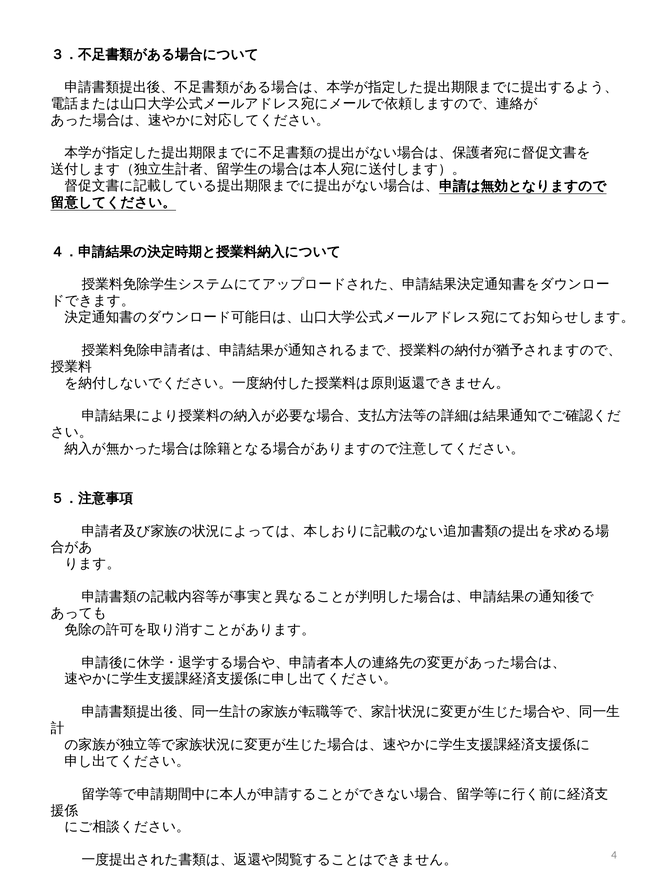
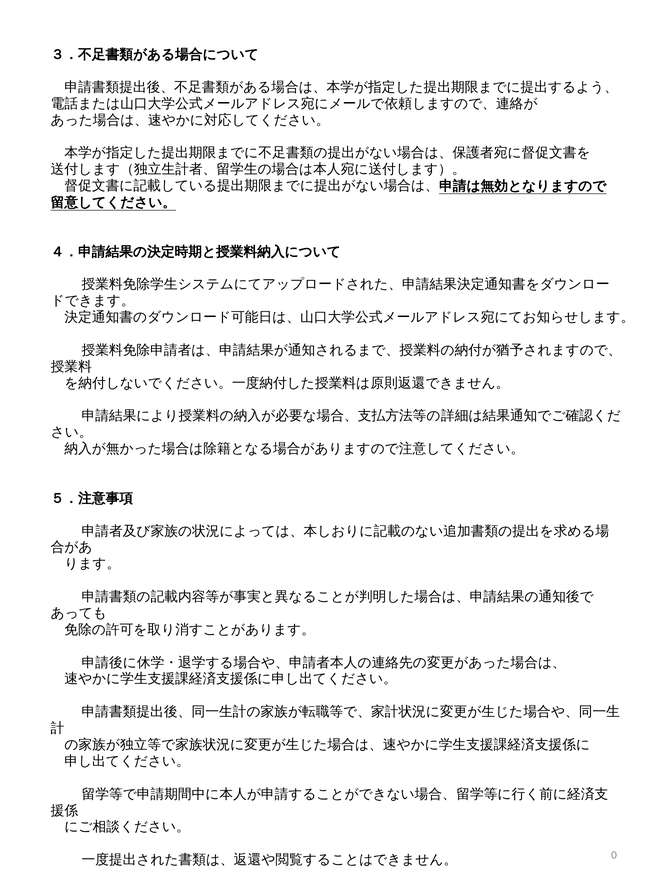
4: 4 -> 0
